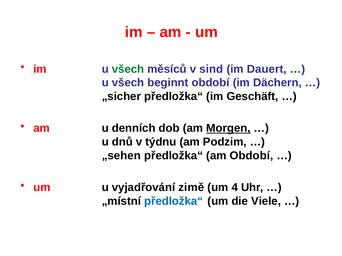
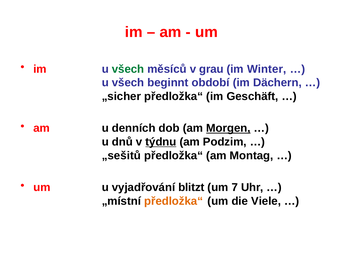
sind: sind -> grau
Dauert: Dauert -> Winter
týdnu underline: none -> present
„sehen: „sehen -> „sešitů
am Období: Období -> Montag
zimě: zimě -> blitzt
4: 4 -> 7
předložka“ at (174, 201) colour: blue -> orange
